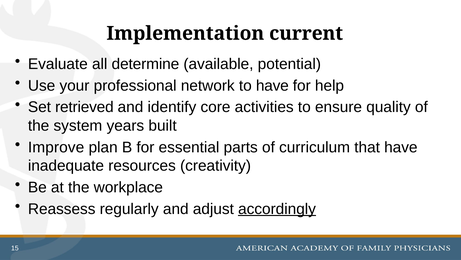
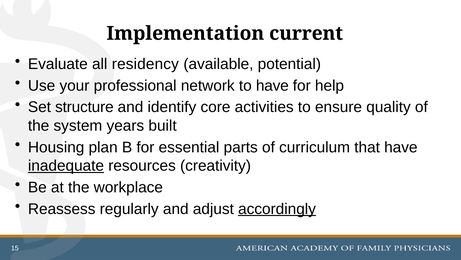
determine: determine -> residency
retrieved: retrieved -> structure
Improve: Improve -> Housing
inadequate underline: none -> present
